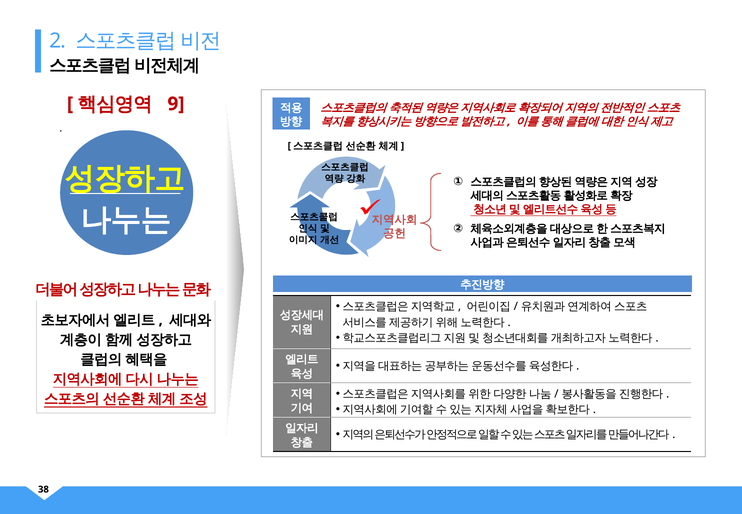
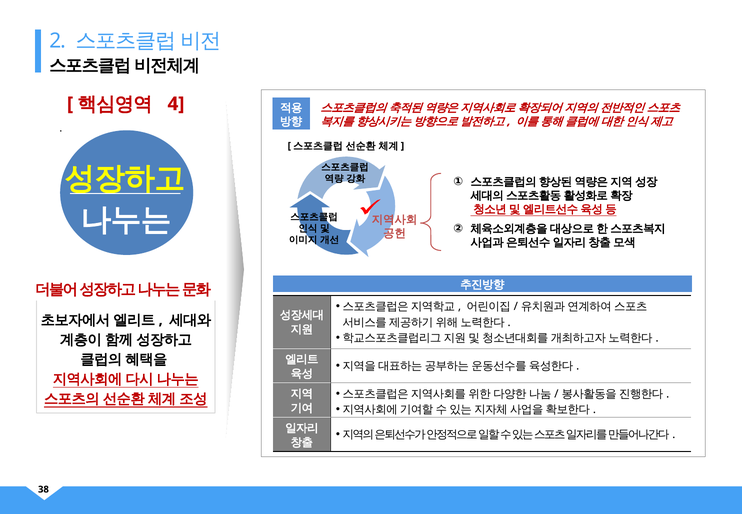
9: 9 -> 4
